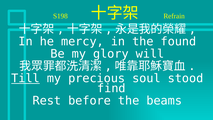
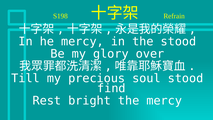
the found: found -> stood
will: will -> over
Till underline: present -> none
before: before -> bright
the beams: beams -> mercy
